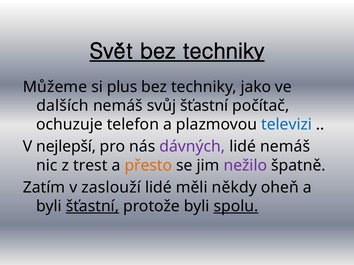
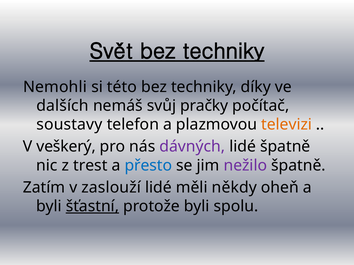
Můžeme: Můžeme -> Nemohli
plus: plus -> této
jako: jako -> díky
svůj šťastní: šťastní -> pračky
ochuzuje: ochuzuje -> soustavy
televizi colour: blue -> orange
nejlepší: nejlepší -> veškerý
lidé nemáš: nemáš -> špatně
přesto colour: orange -> blue
spolu underline: present -> none
